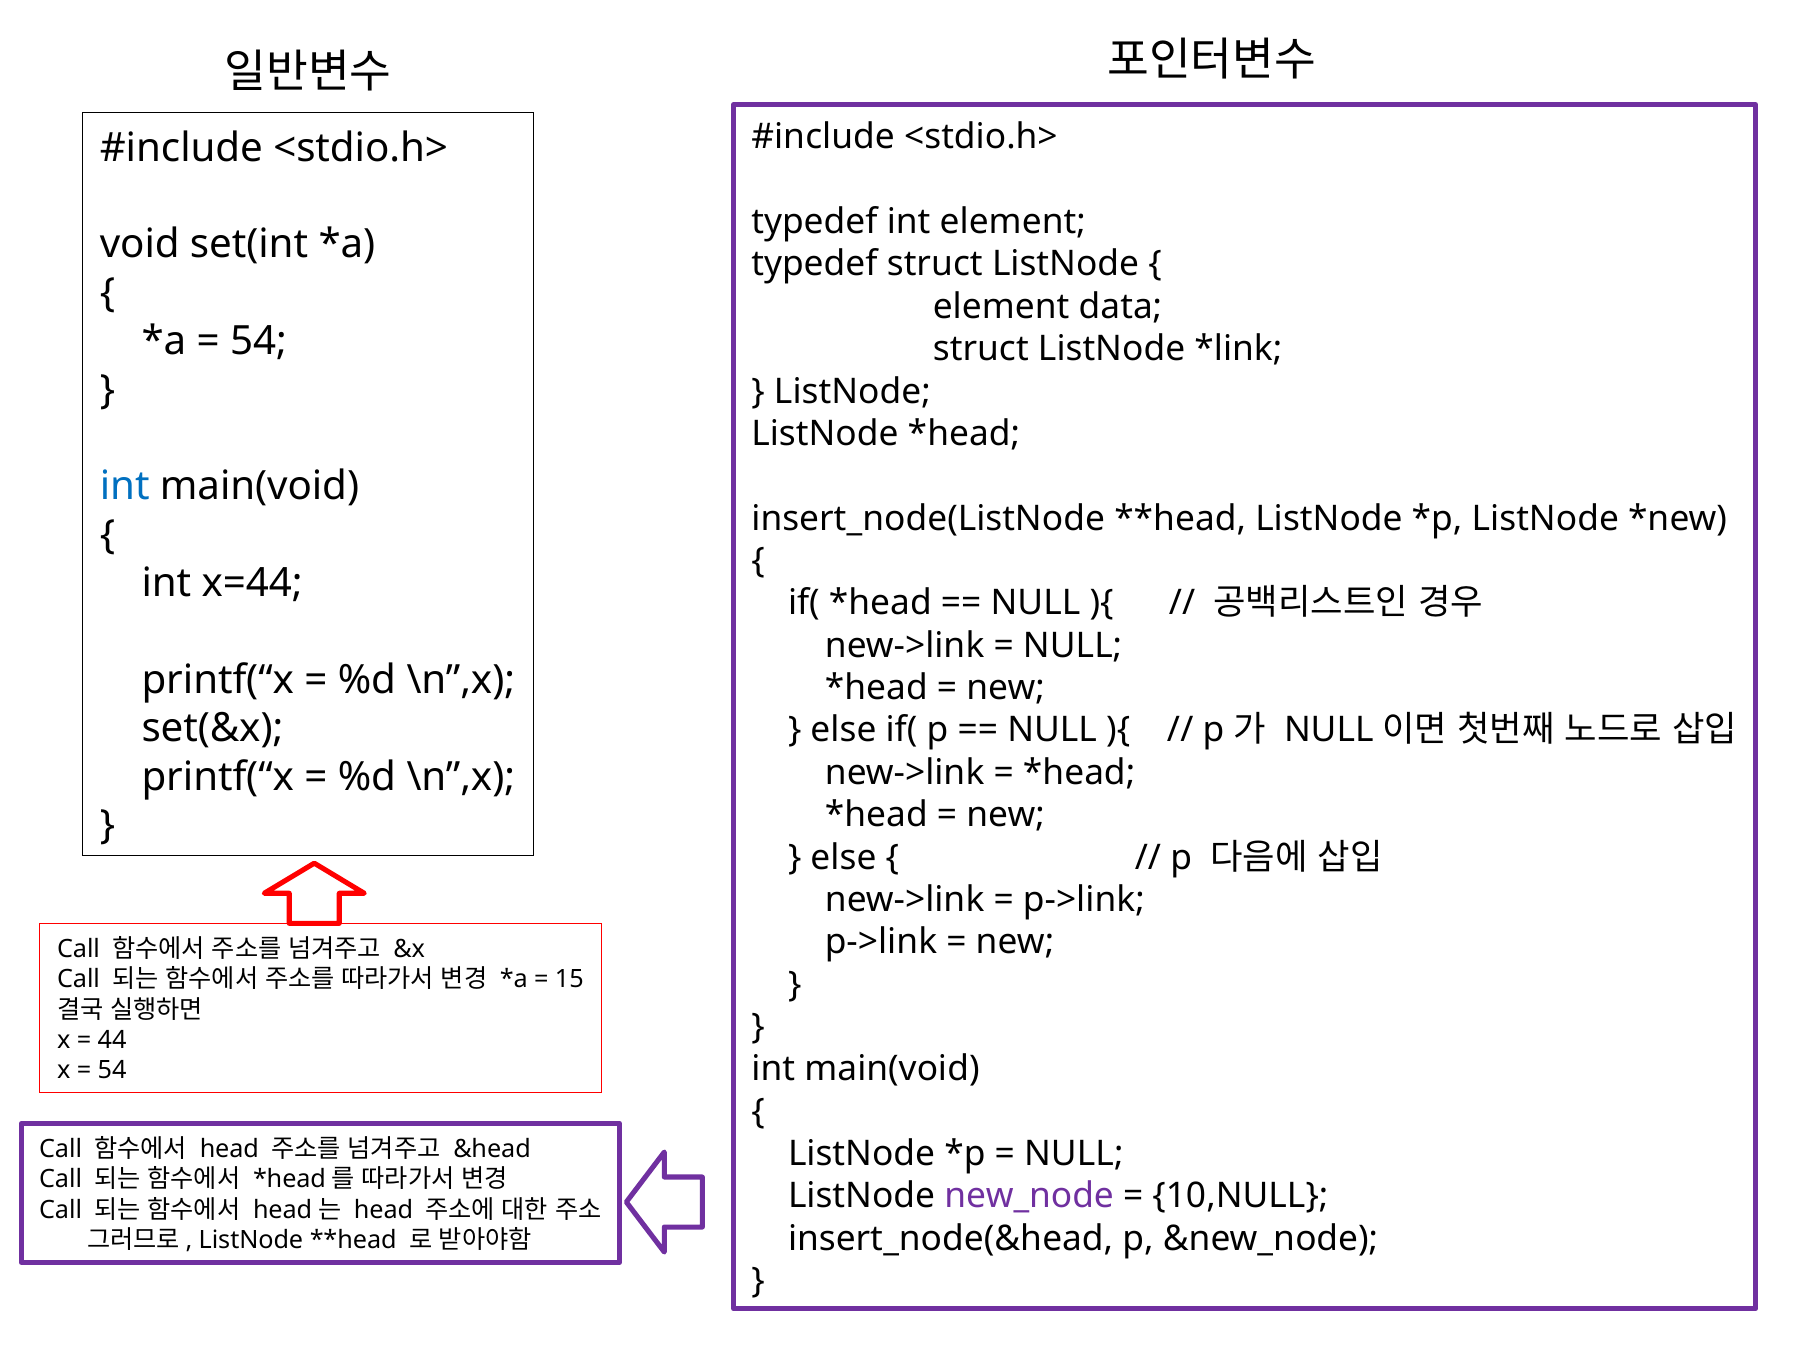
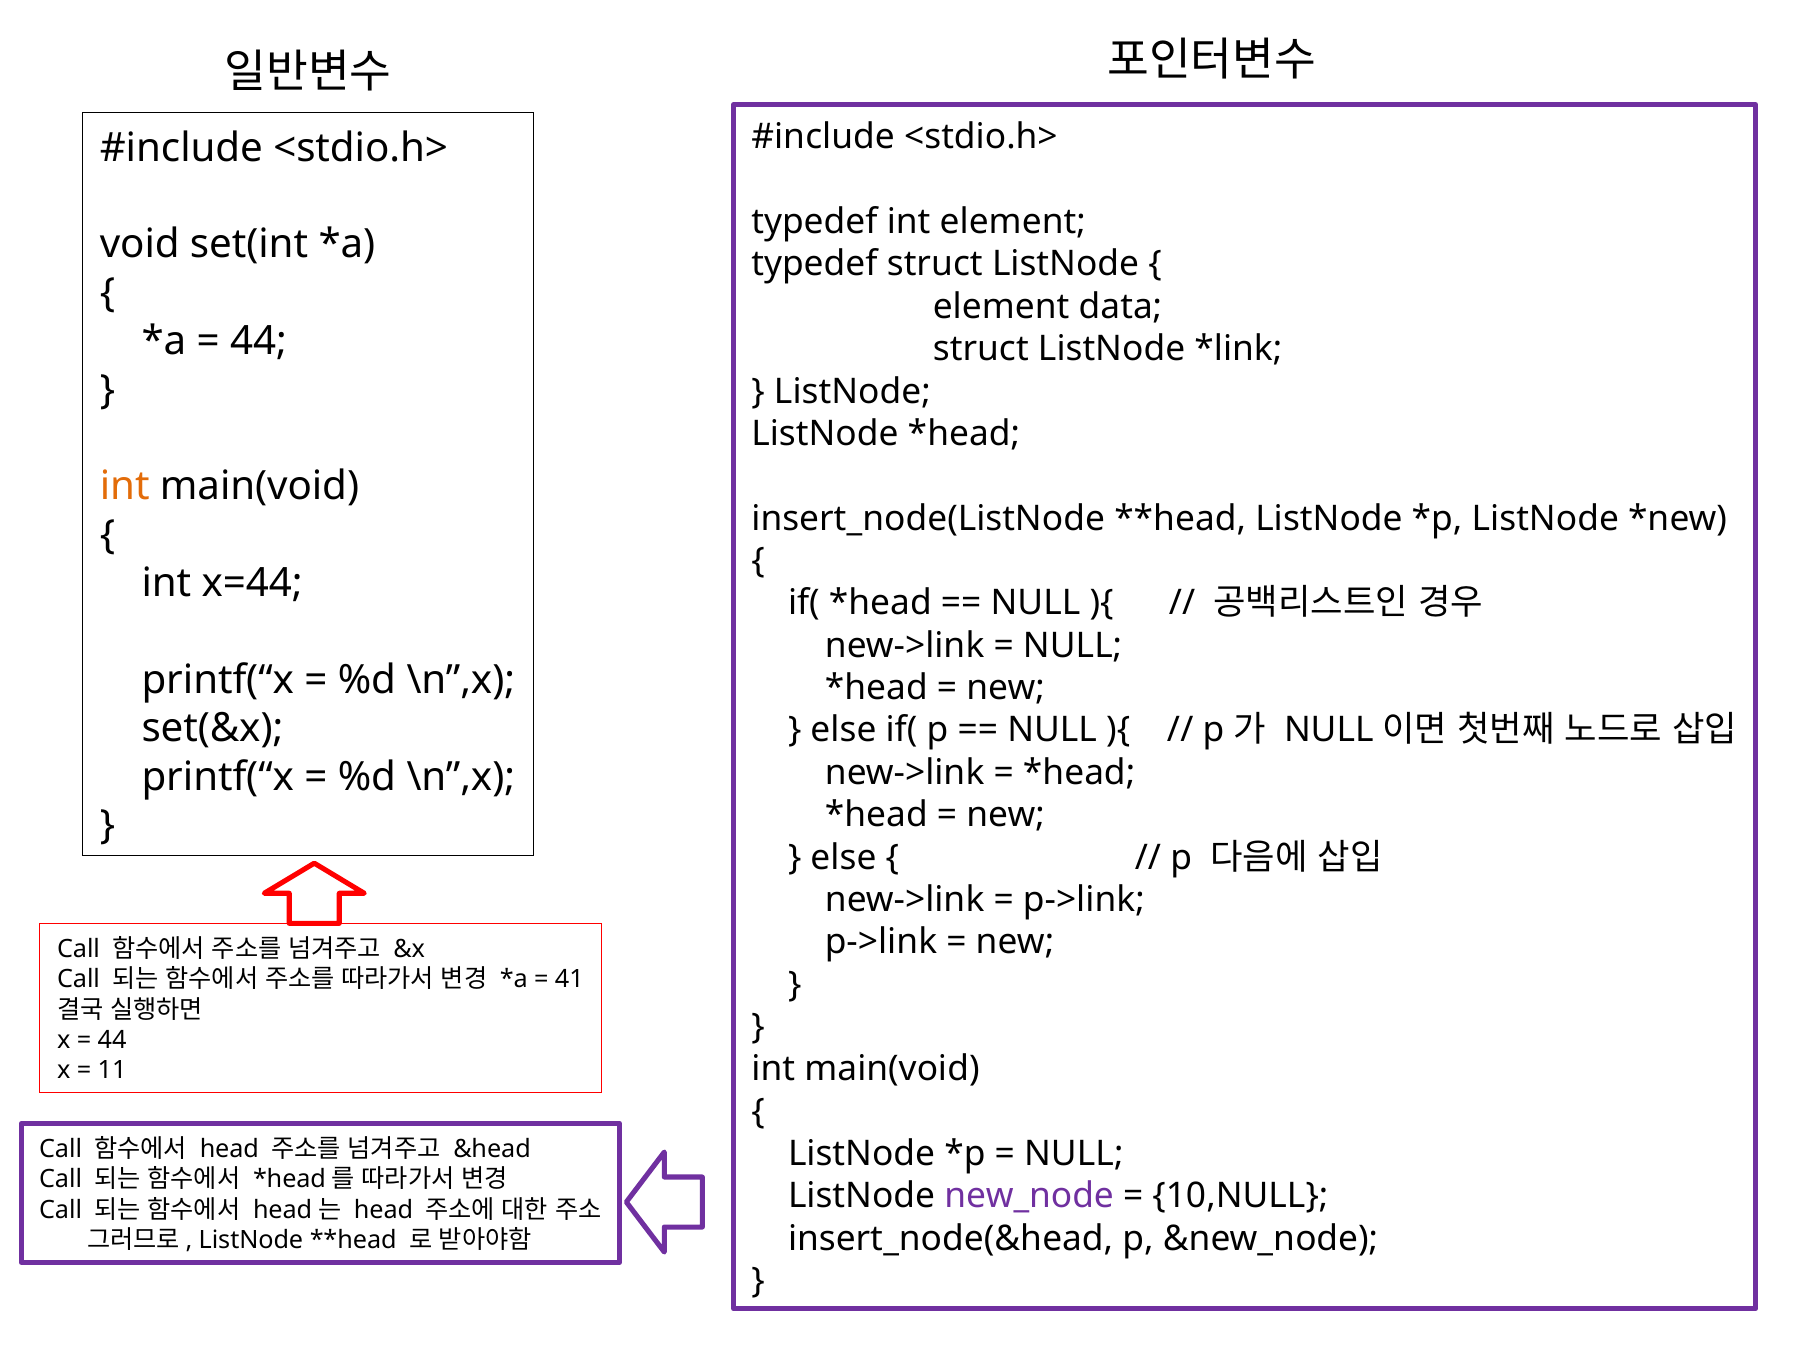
54 at (258, 341): 54 -> 44
int at (125, 487) colour: blue -> orange
15: 15 -> 41
54 at (112, 1071): 54 -> 11
